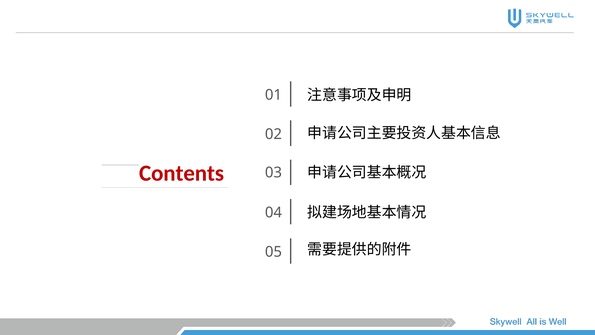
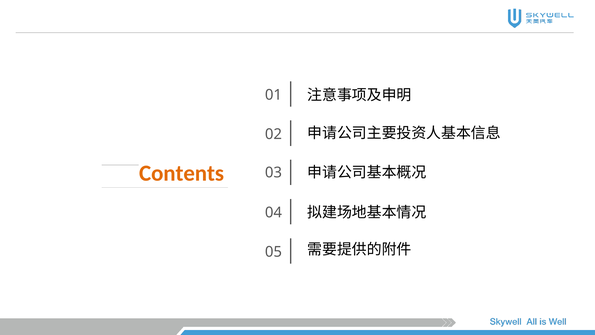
Contents colour: red -> orange
